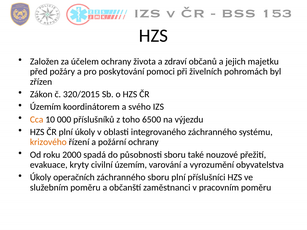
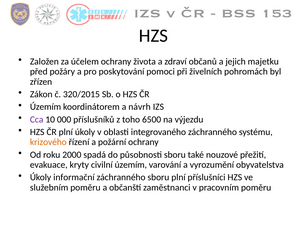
svého: svého -> návrh
Cca colour: orange -> purple
operačních: operačních -> informační
